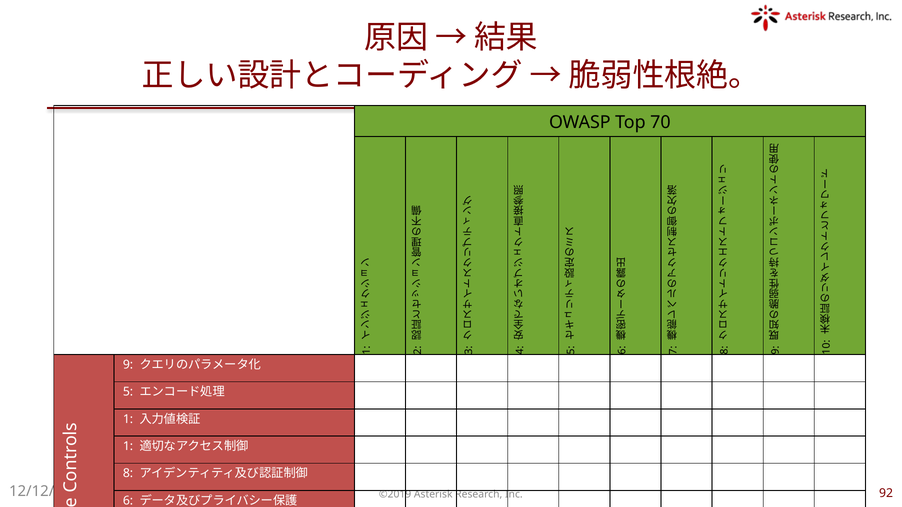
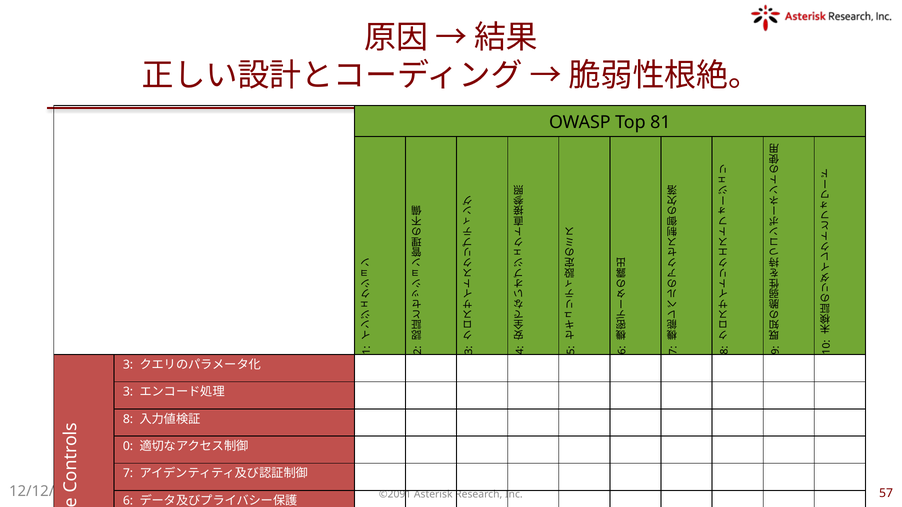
70: 70 -> 81
9 at (128, 365): 9 -> 3
5 at (128, 392): 5 -> 3
1 at (128, 419): 1 -> 8
1 at (128, 447): 1 -> 0
8 at (128, 474): 8 -> 7
©2019: ©2019 -> ©2091
92: 92 -> 57
